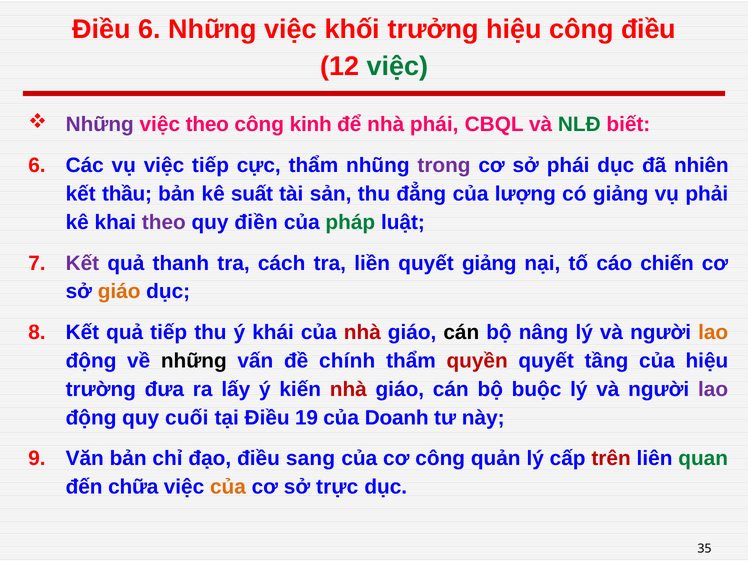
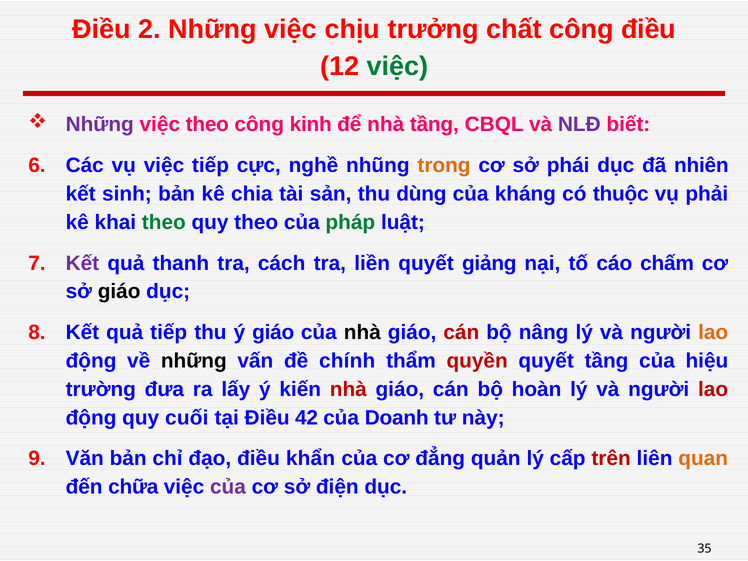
Điều 6: 6 -> 2
khối: khối -> chịu
trưởng hiệu: hiệu -> chất
nhà phái: phái -> tầng
NLĐ colour: green -> purple
cực thẩm: thẩm -> nghề
trong colour: purple -> orange
thầu: thầu -> sinh
suất: suất -> chia
đẳng: đẳng -> dùng
lượng: lượng -> kháng
có giảng: giảng -> thuộc
theo at (164, 222) colour: purple -> green
quy điền: điền -> theo
chiến: chiến -> chấm
giáo at (119, 292) colour: orange -> black
ý khái: khái -> giáo
nhà at (362, 332) colour: red -> black
cán at (461, 332) colour: black -> red
buộc: buộc -> hoàn
lao at (713, 389) colour: purple -> red
19: 19 -> 42
sang: sang -> khẩn
cơ công: công -> đẳng
quan colour: green -> orange
của at (228, 487) colour: orange -> purple
trực: trực -> điện
